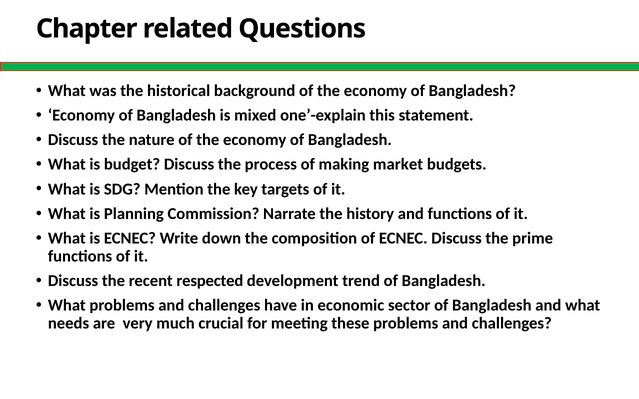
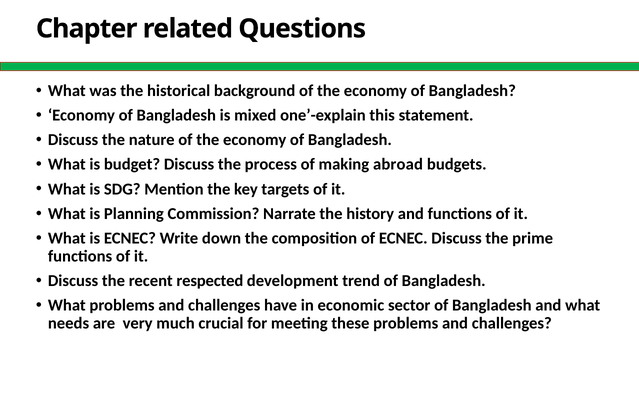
market: market -> abroad
